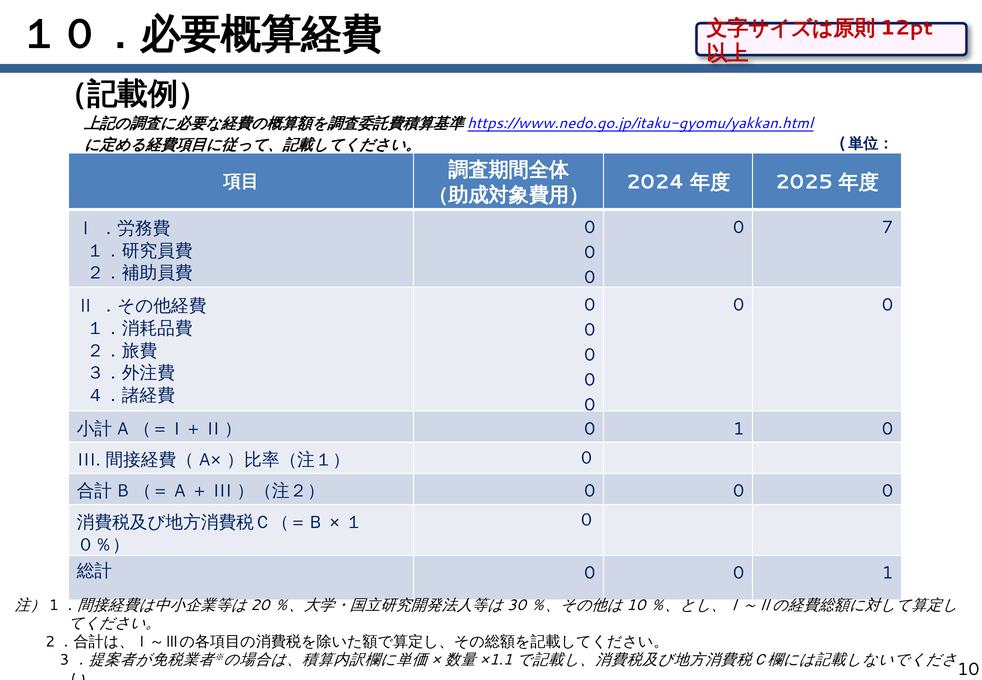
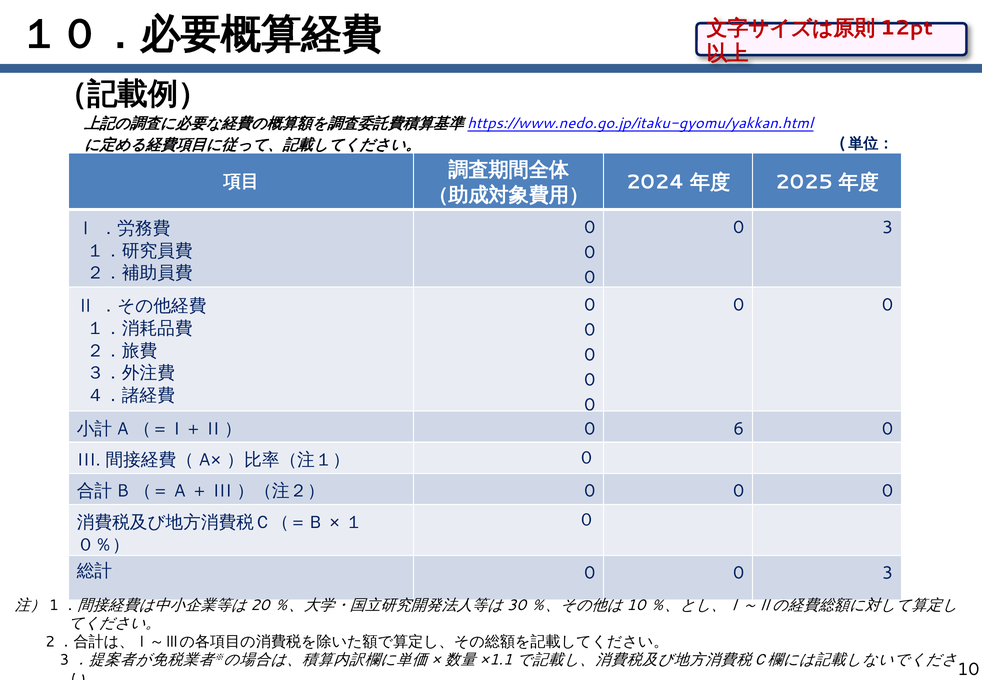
7 at (888, 227): 7 -> 3
1 at (739, 429): 1 -> 6
1 at (888, 573): 1 -> 3
